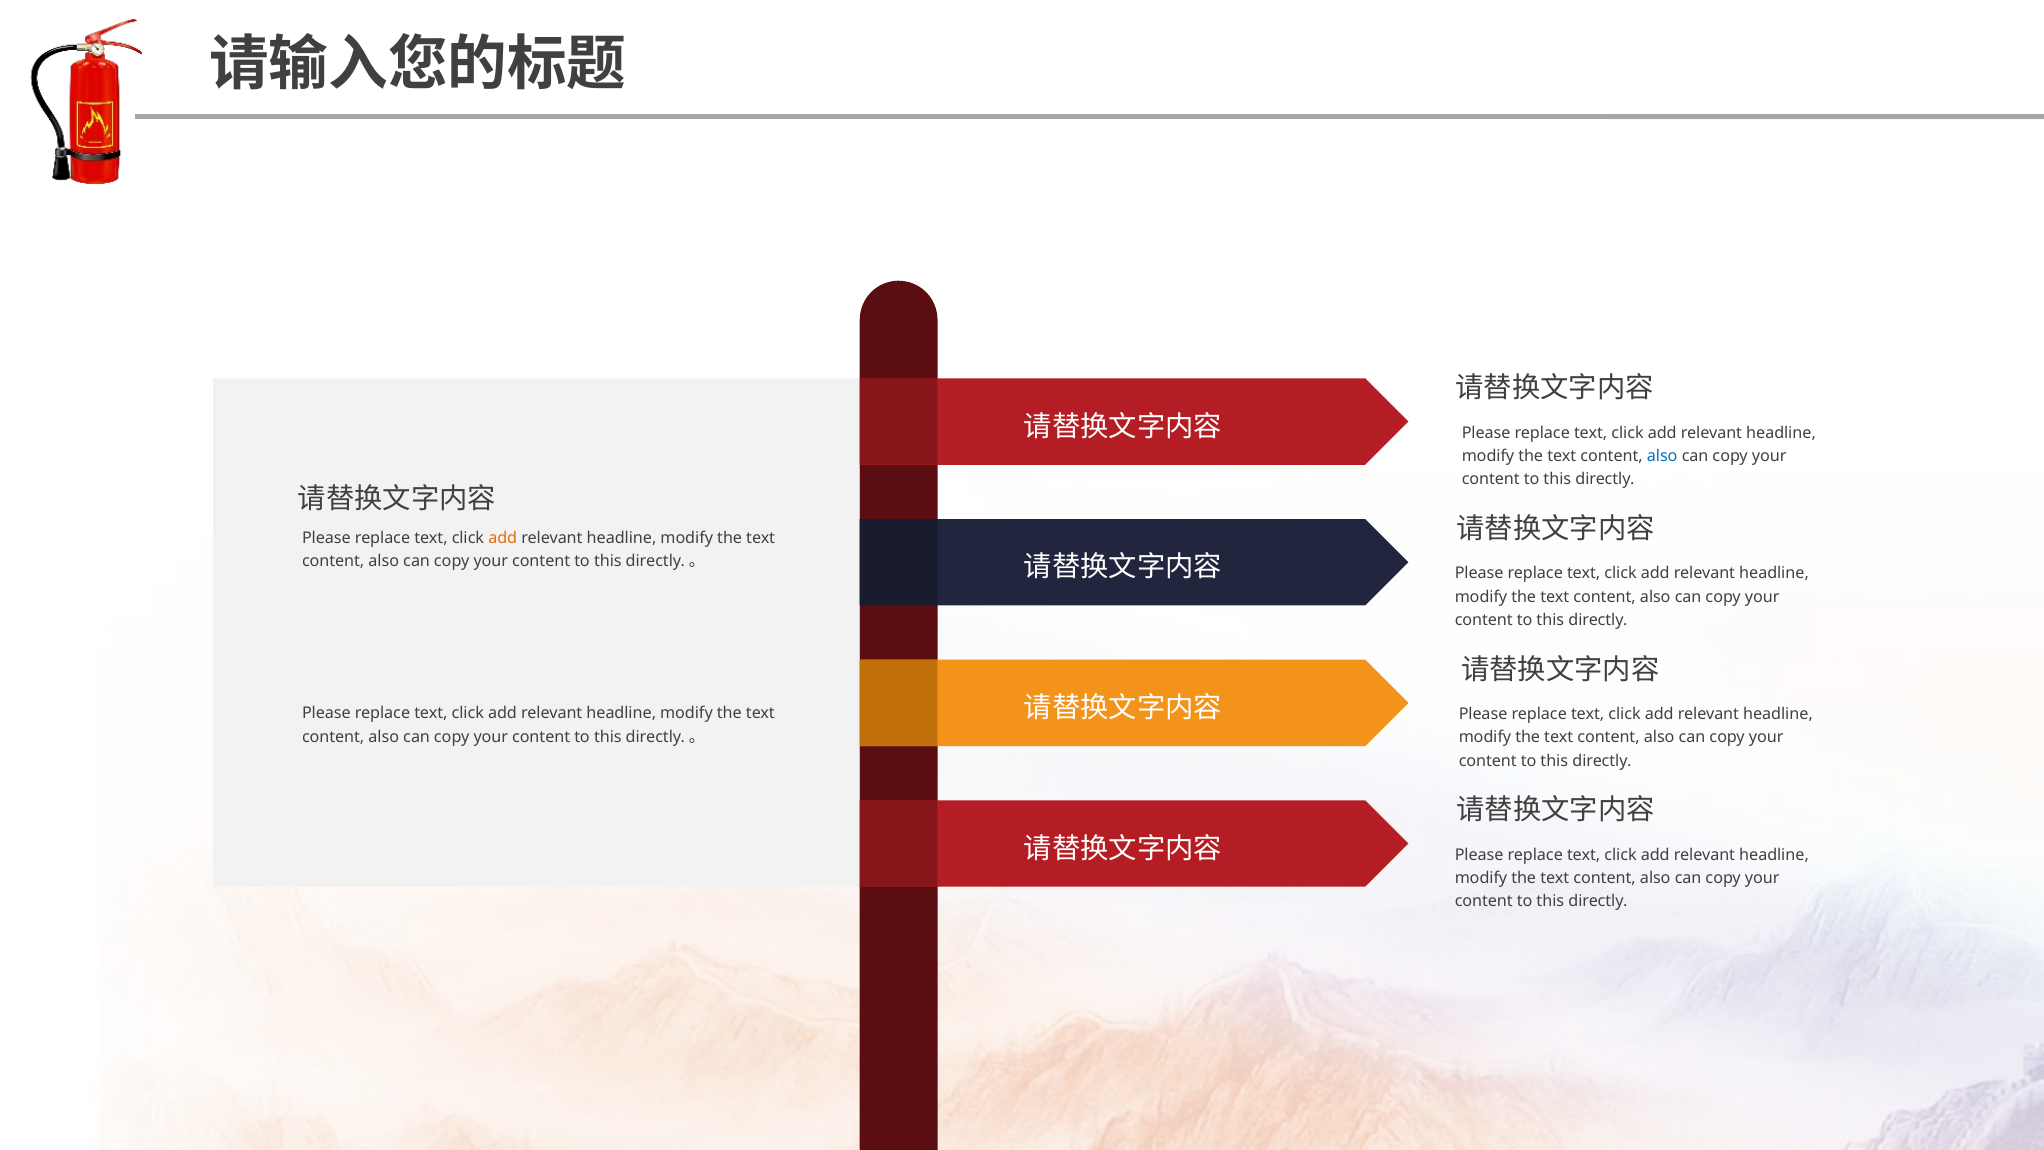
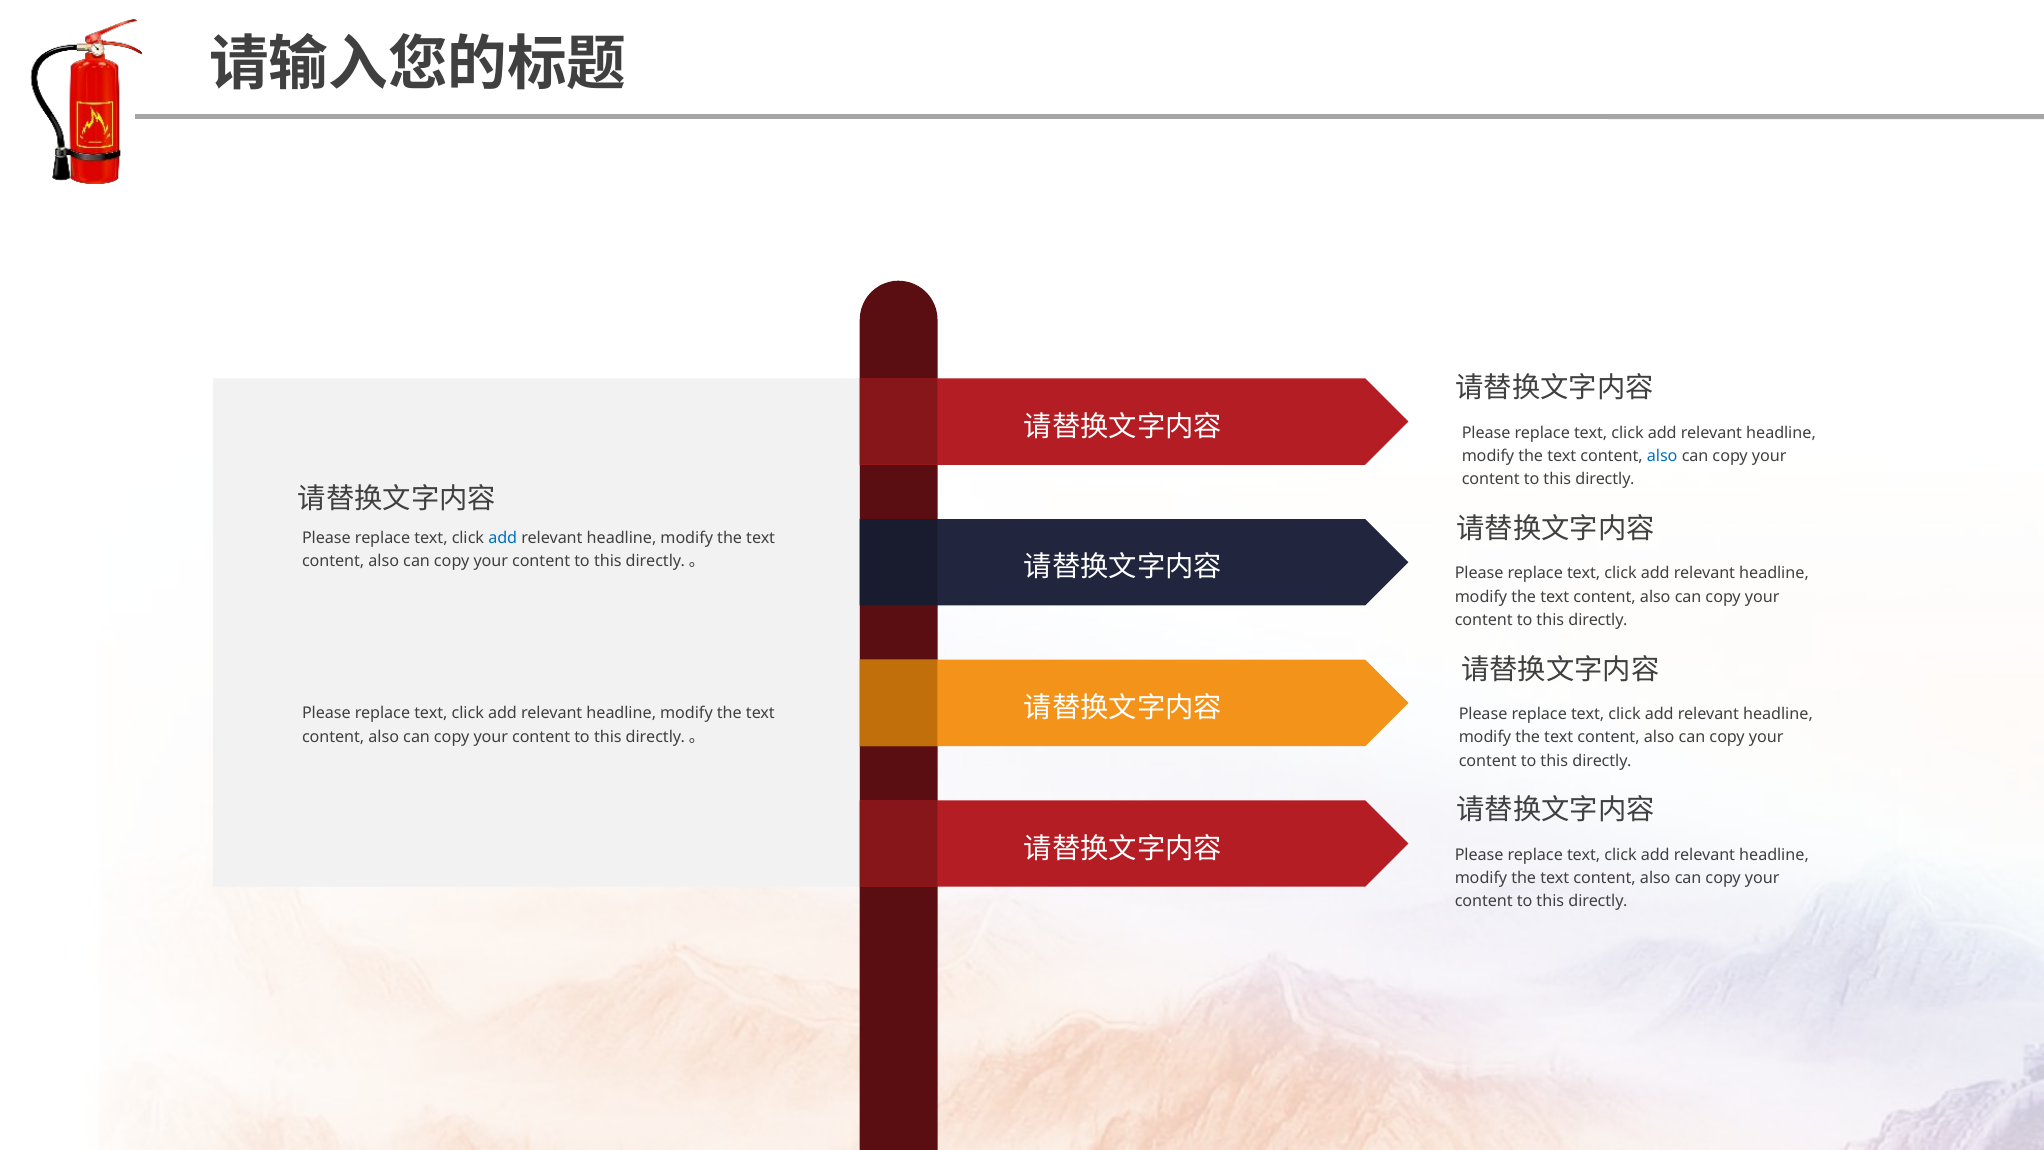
add at (503, 538) colour: orange -> blue
